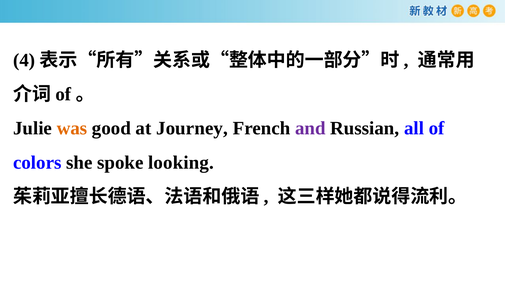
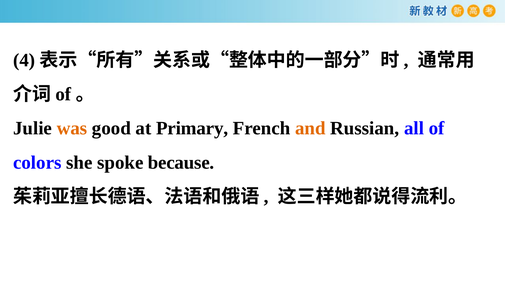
Journey: Journey -> Primary
and colour: purple -> orange
looking: looking -> because
